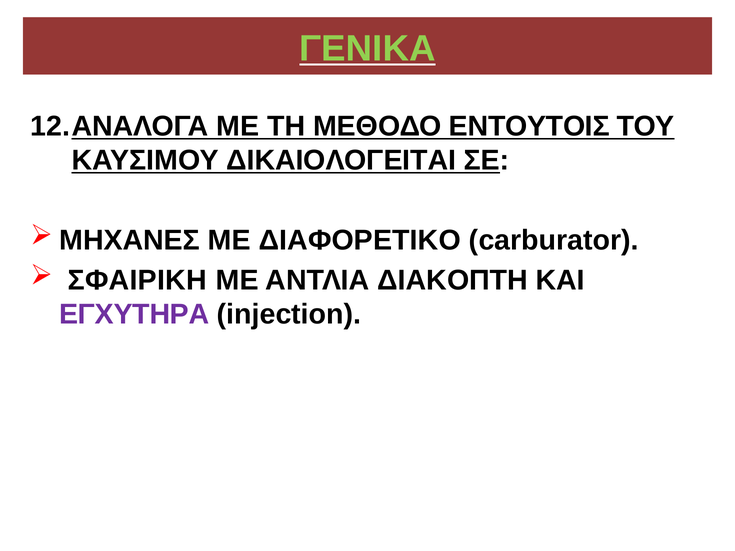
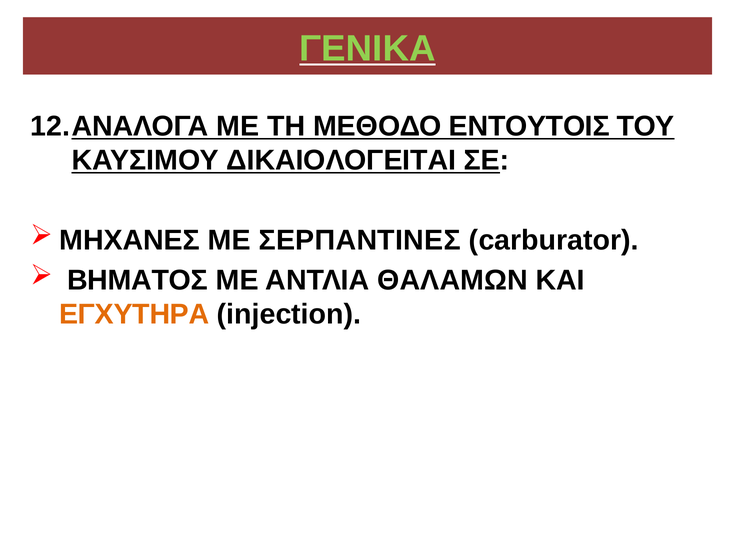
ΔΙΑΦΟΡΕΤΙΚΟ: ΔΙΑΦΟΡΕΤΙΚΟ -> ΣΕΡΠΑΝΤΙΝΕΣ
ΣΦΑΙΡΙΚΗ: ΣΦΑΙΡΙΚΗ -> ΒΗΜΑΤΟΣ
ΔΙΑΚΟΠΤΗ: ΔΙΑΚΟΠΤΗ -> ΘΑΛΑΜΩΝ
ΕΓΧΥΤΗΡΑ colour: purple -> orange
